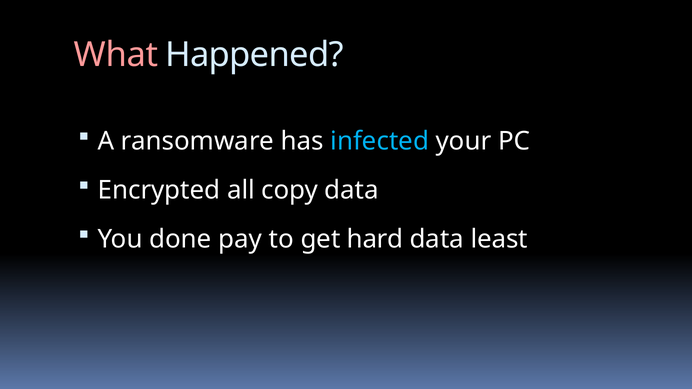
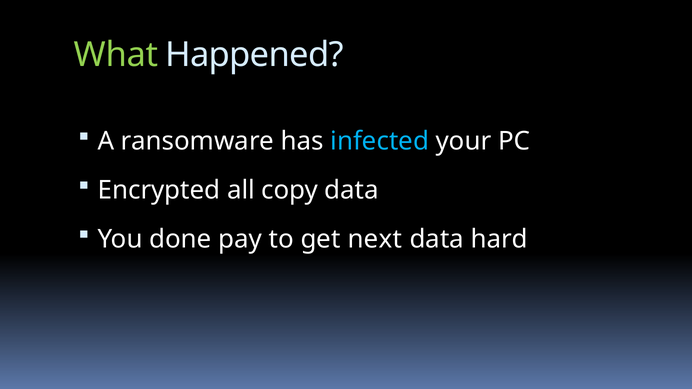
What colour: pink -> light green
hard: hard -> next
least: least -> hard
